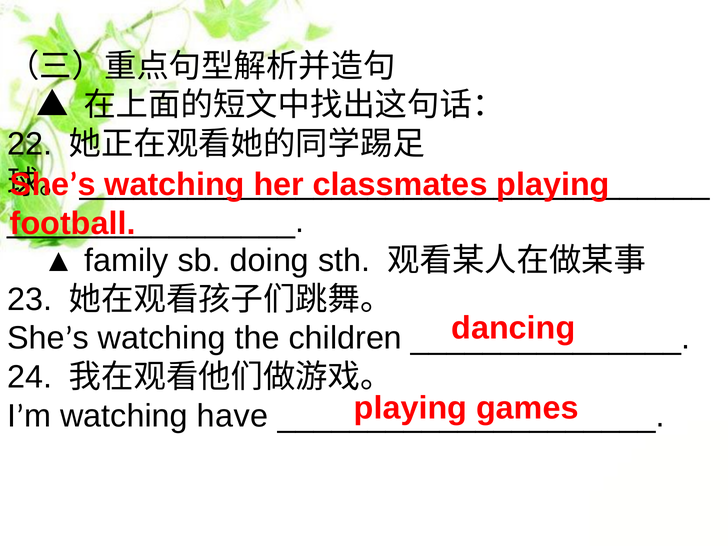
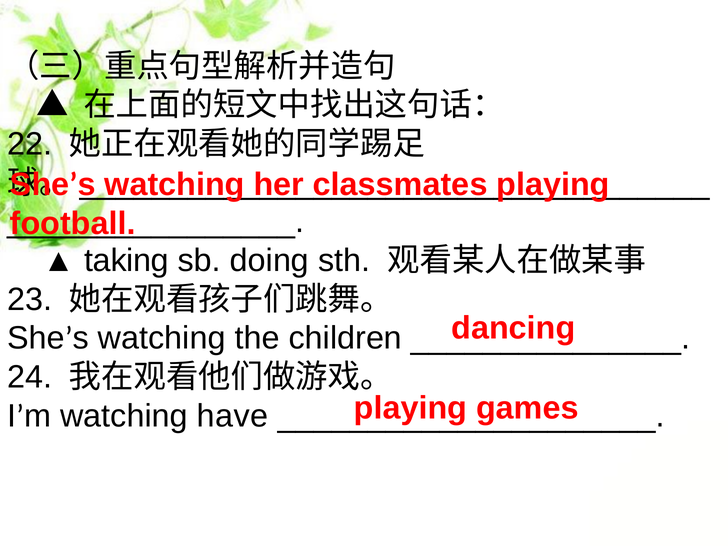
family: family -> taking
